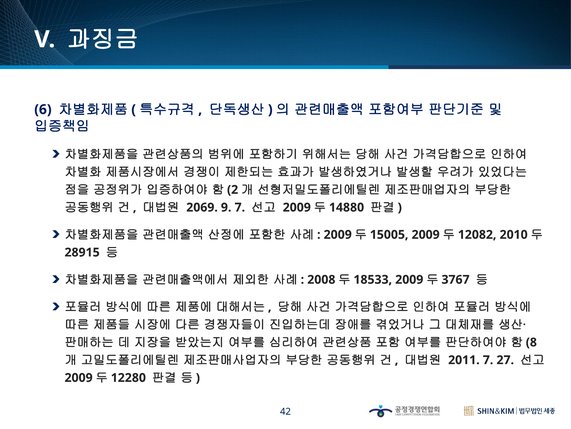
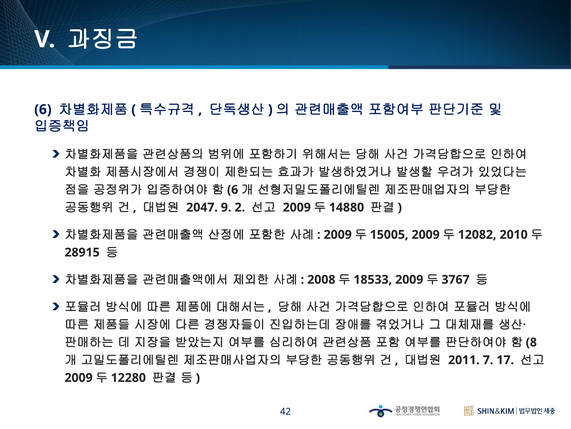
2 at (233, 189): 2 -> 6
2069: 2069 -> 2047
9 7: 7 -> 2
27: 27 -> 17
